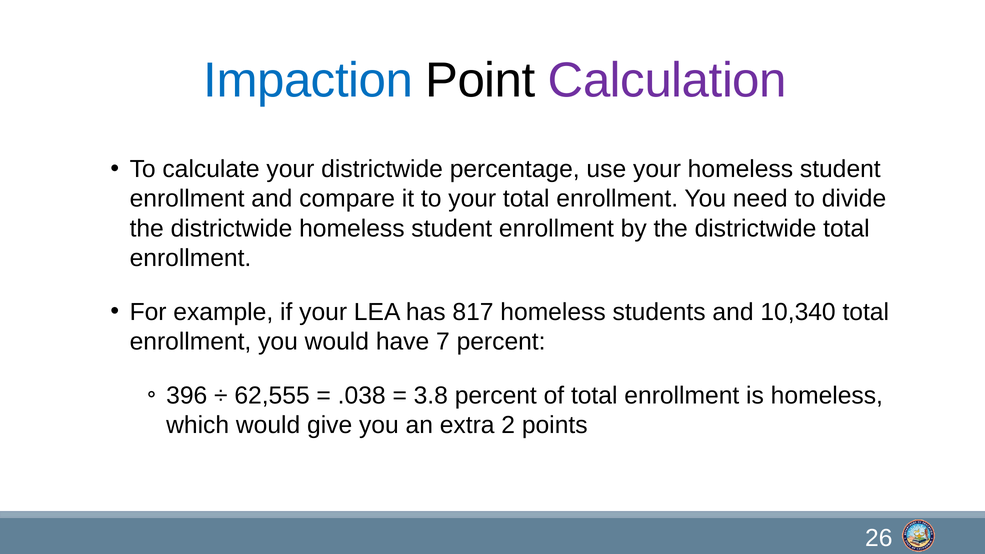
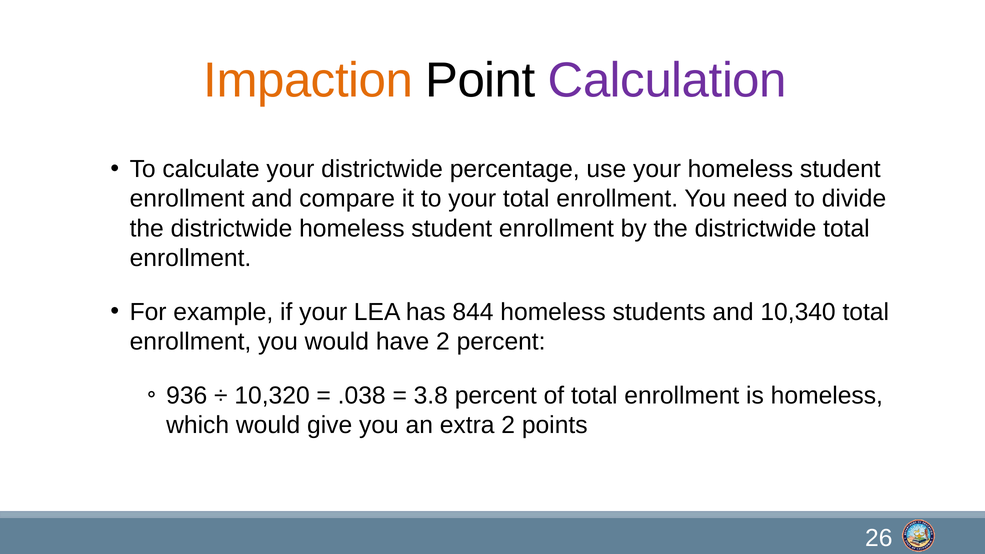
Impaction colour: blue -> orange
817: 817 -> 844
have 7: 7 -> 2
396: 396 -> 936
62,555: 62,555 -> 10,320
